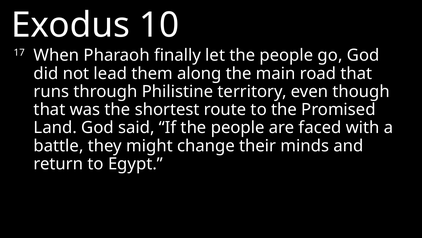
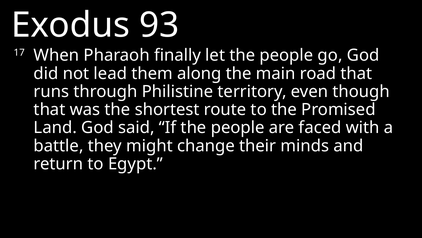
10: 10 -> 93
